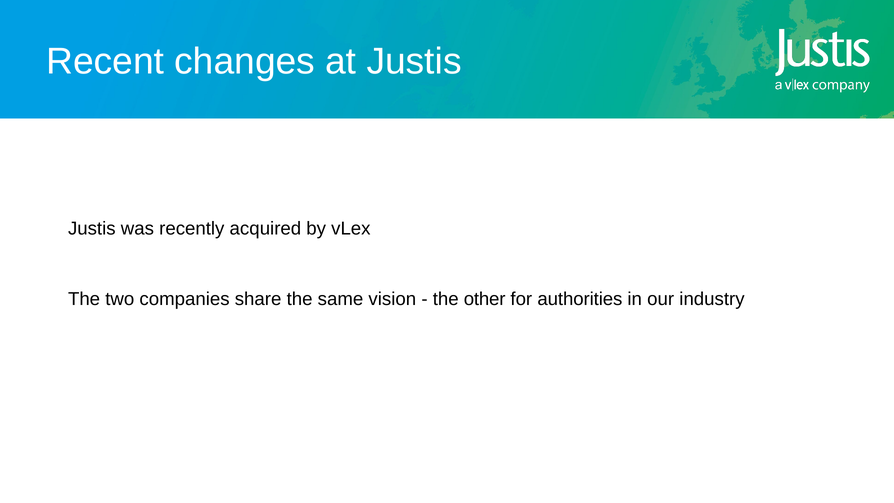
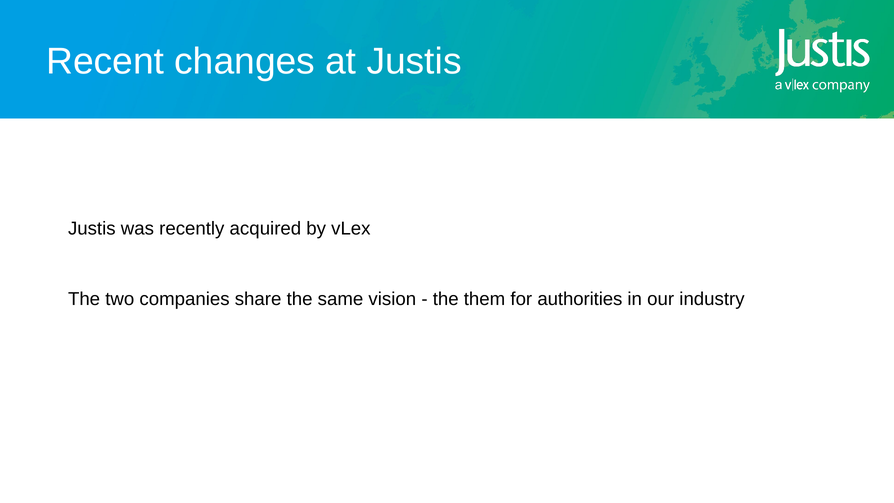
other: other -> them
